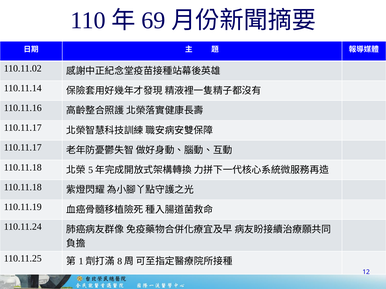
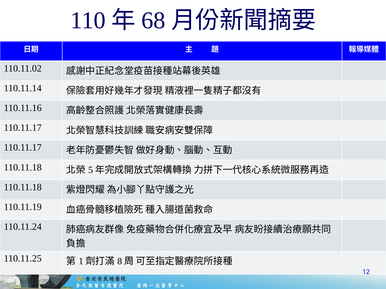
69: 69 -> 68
